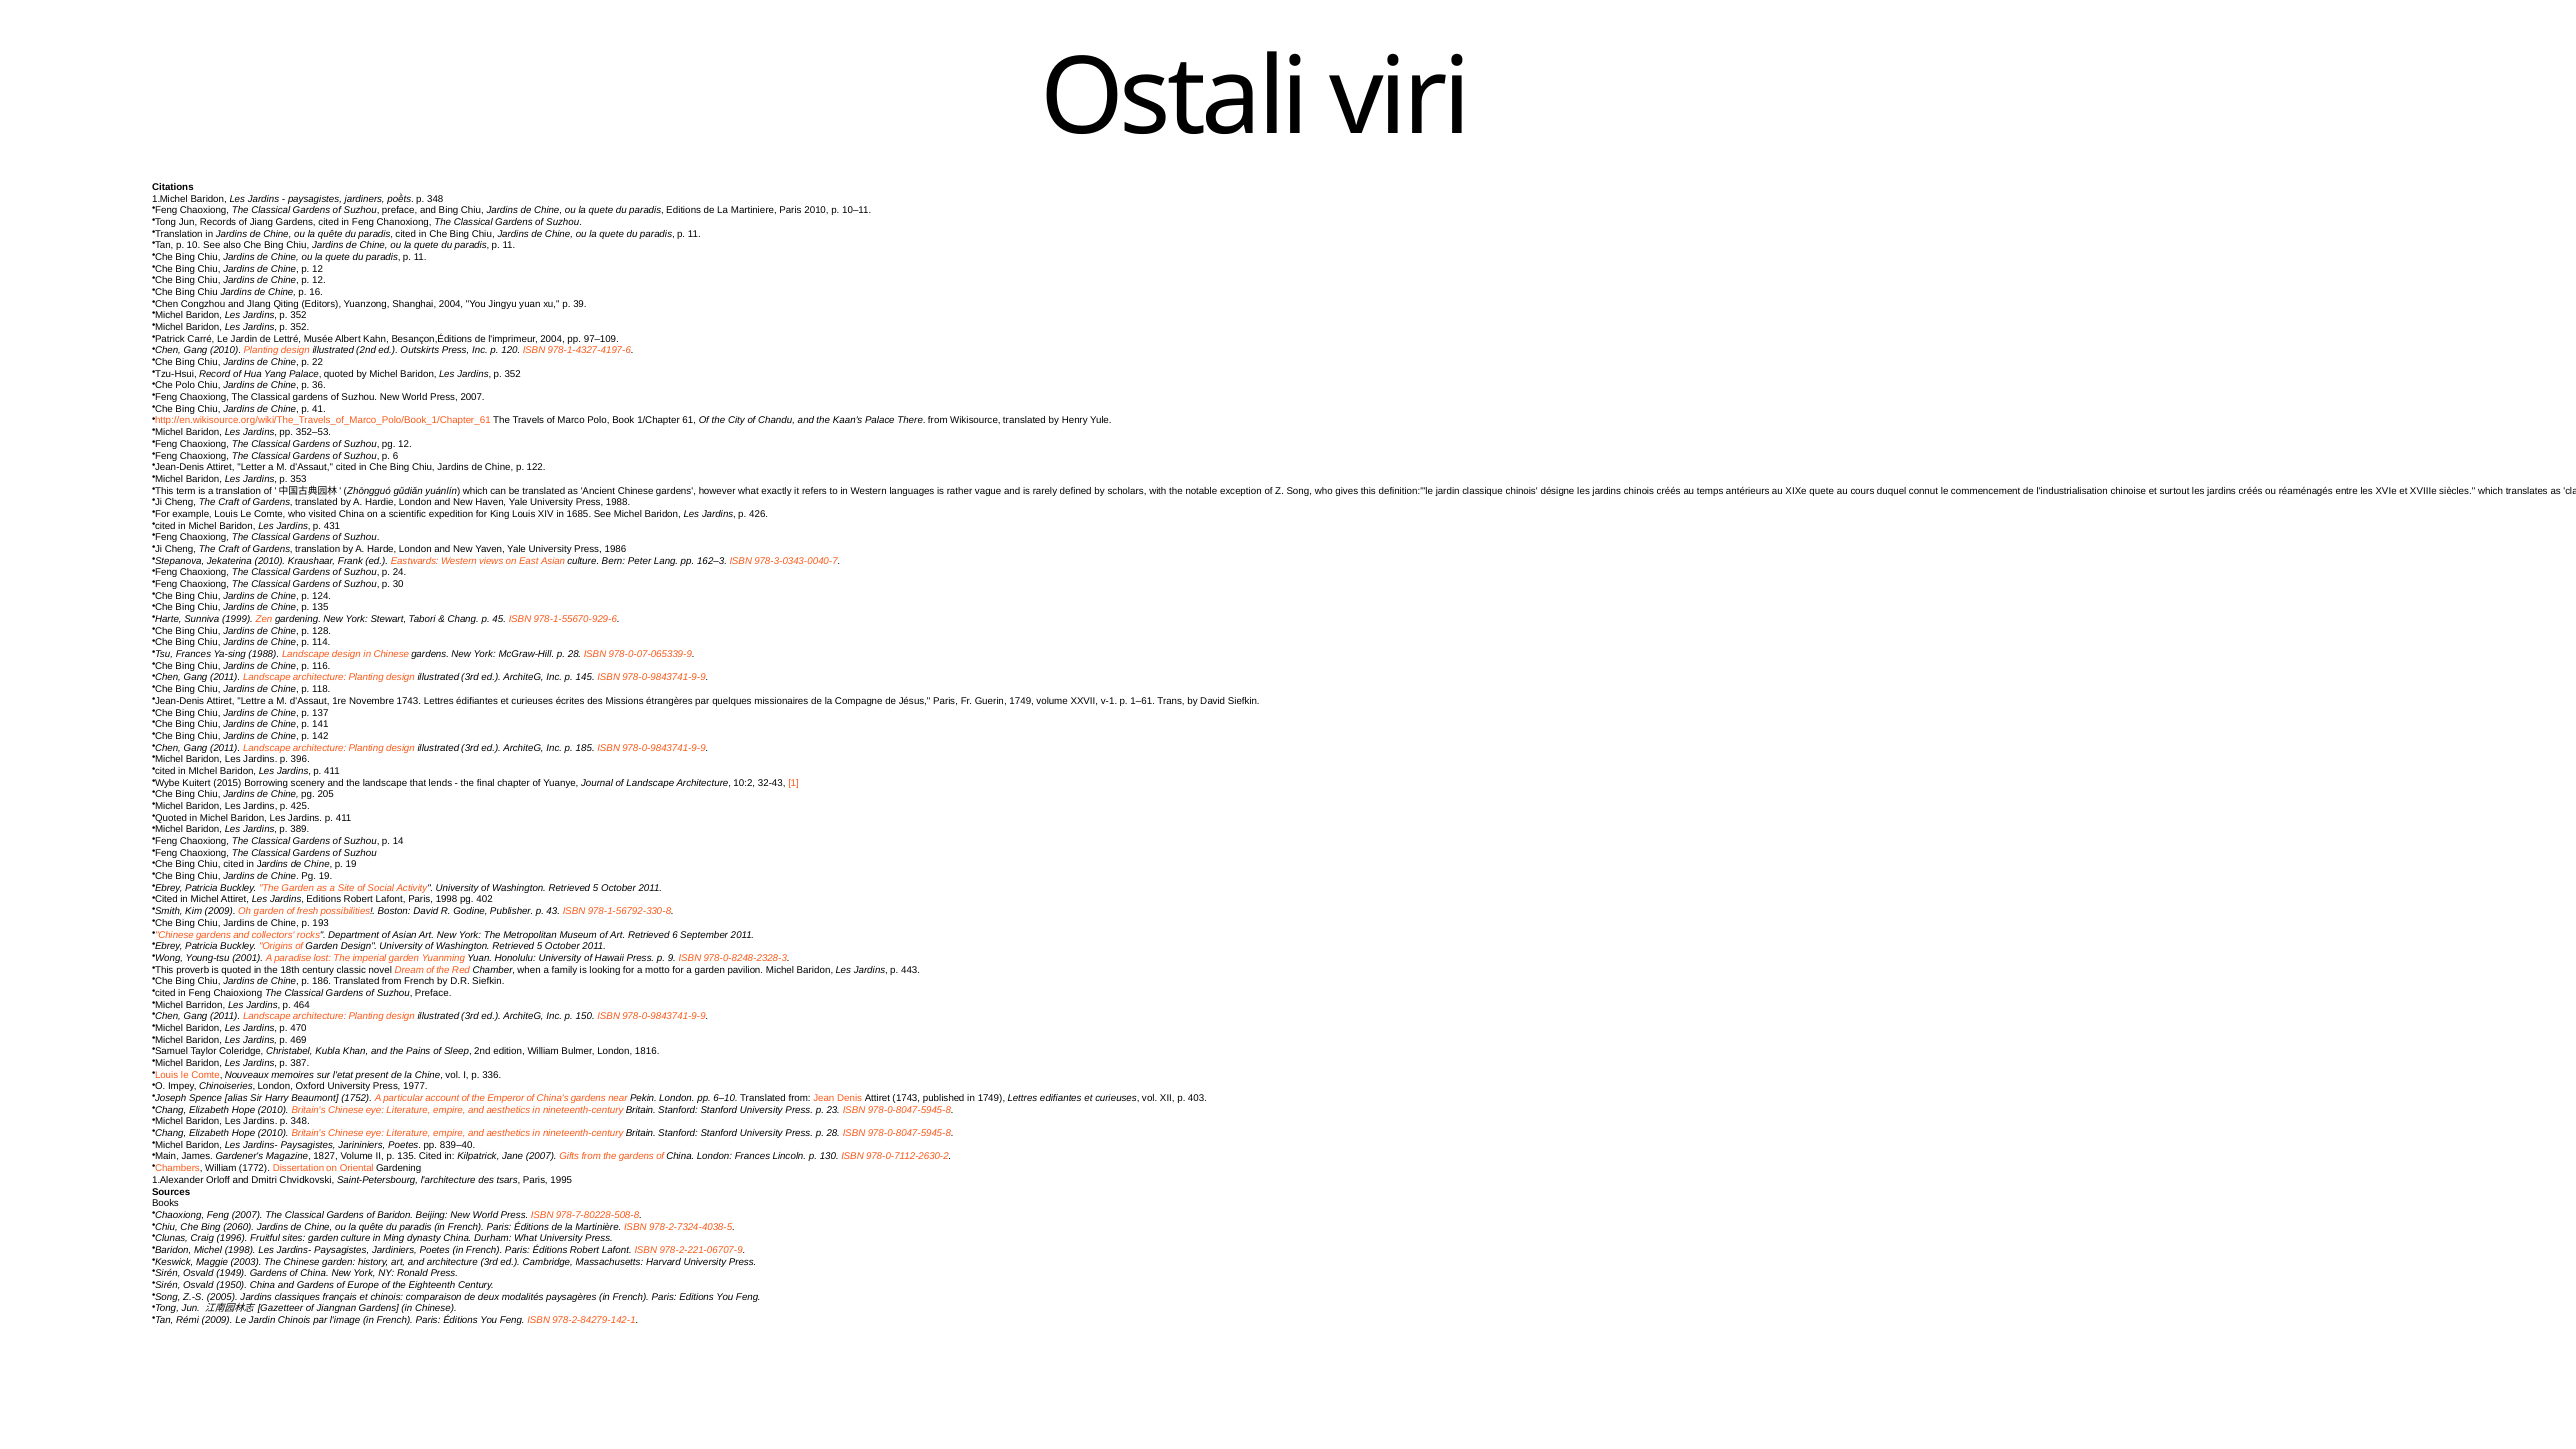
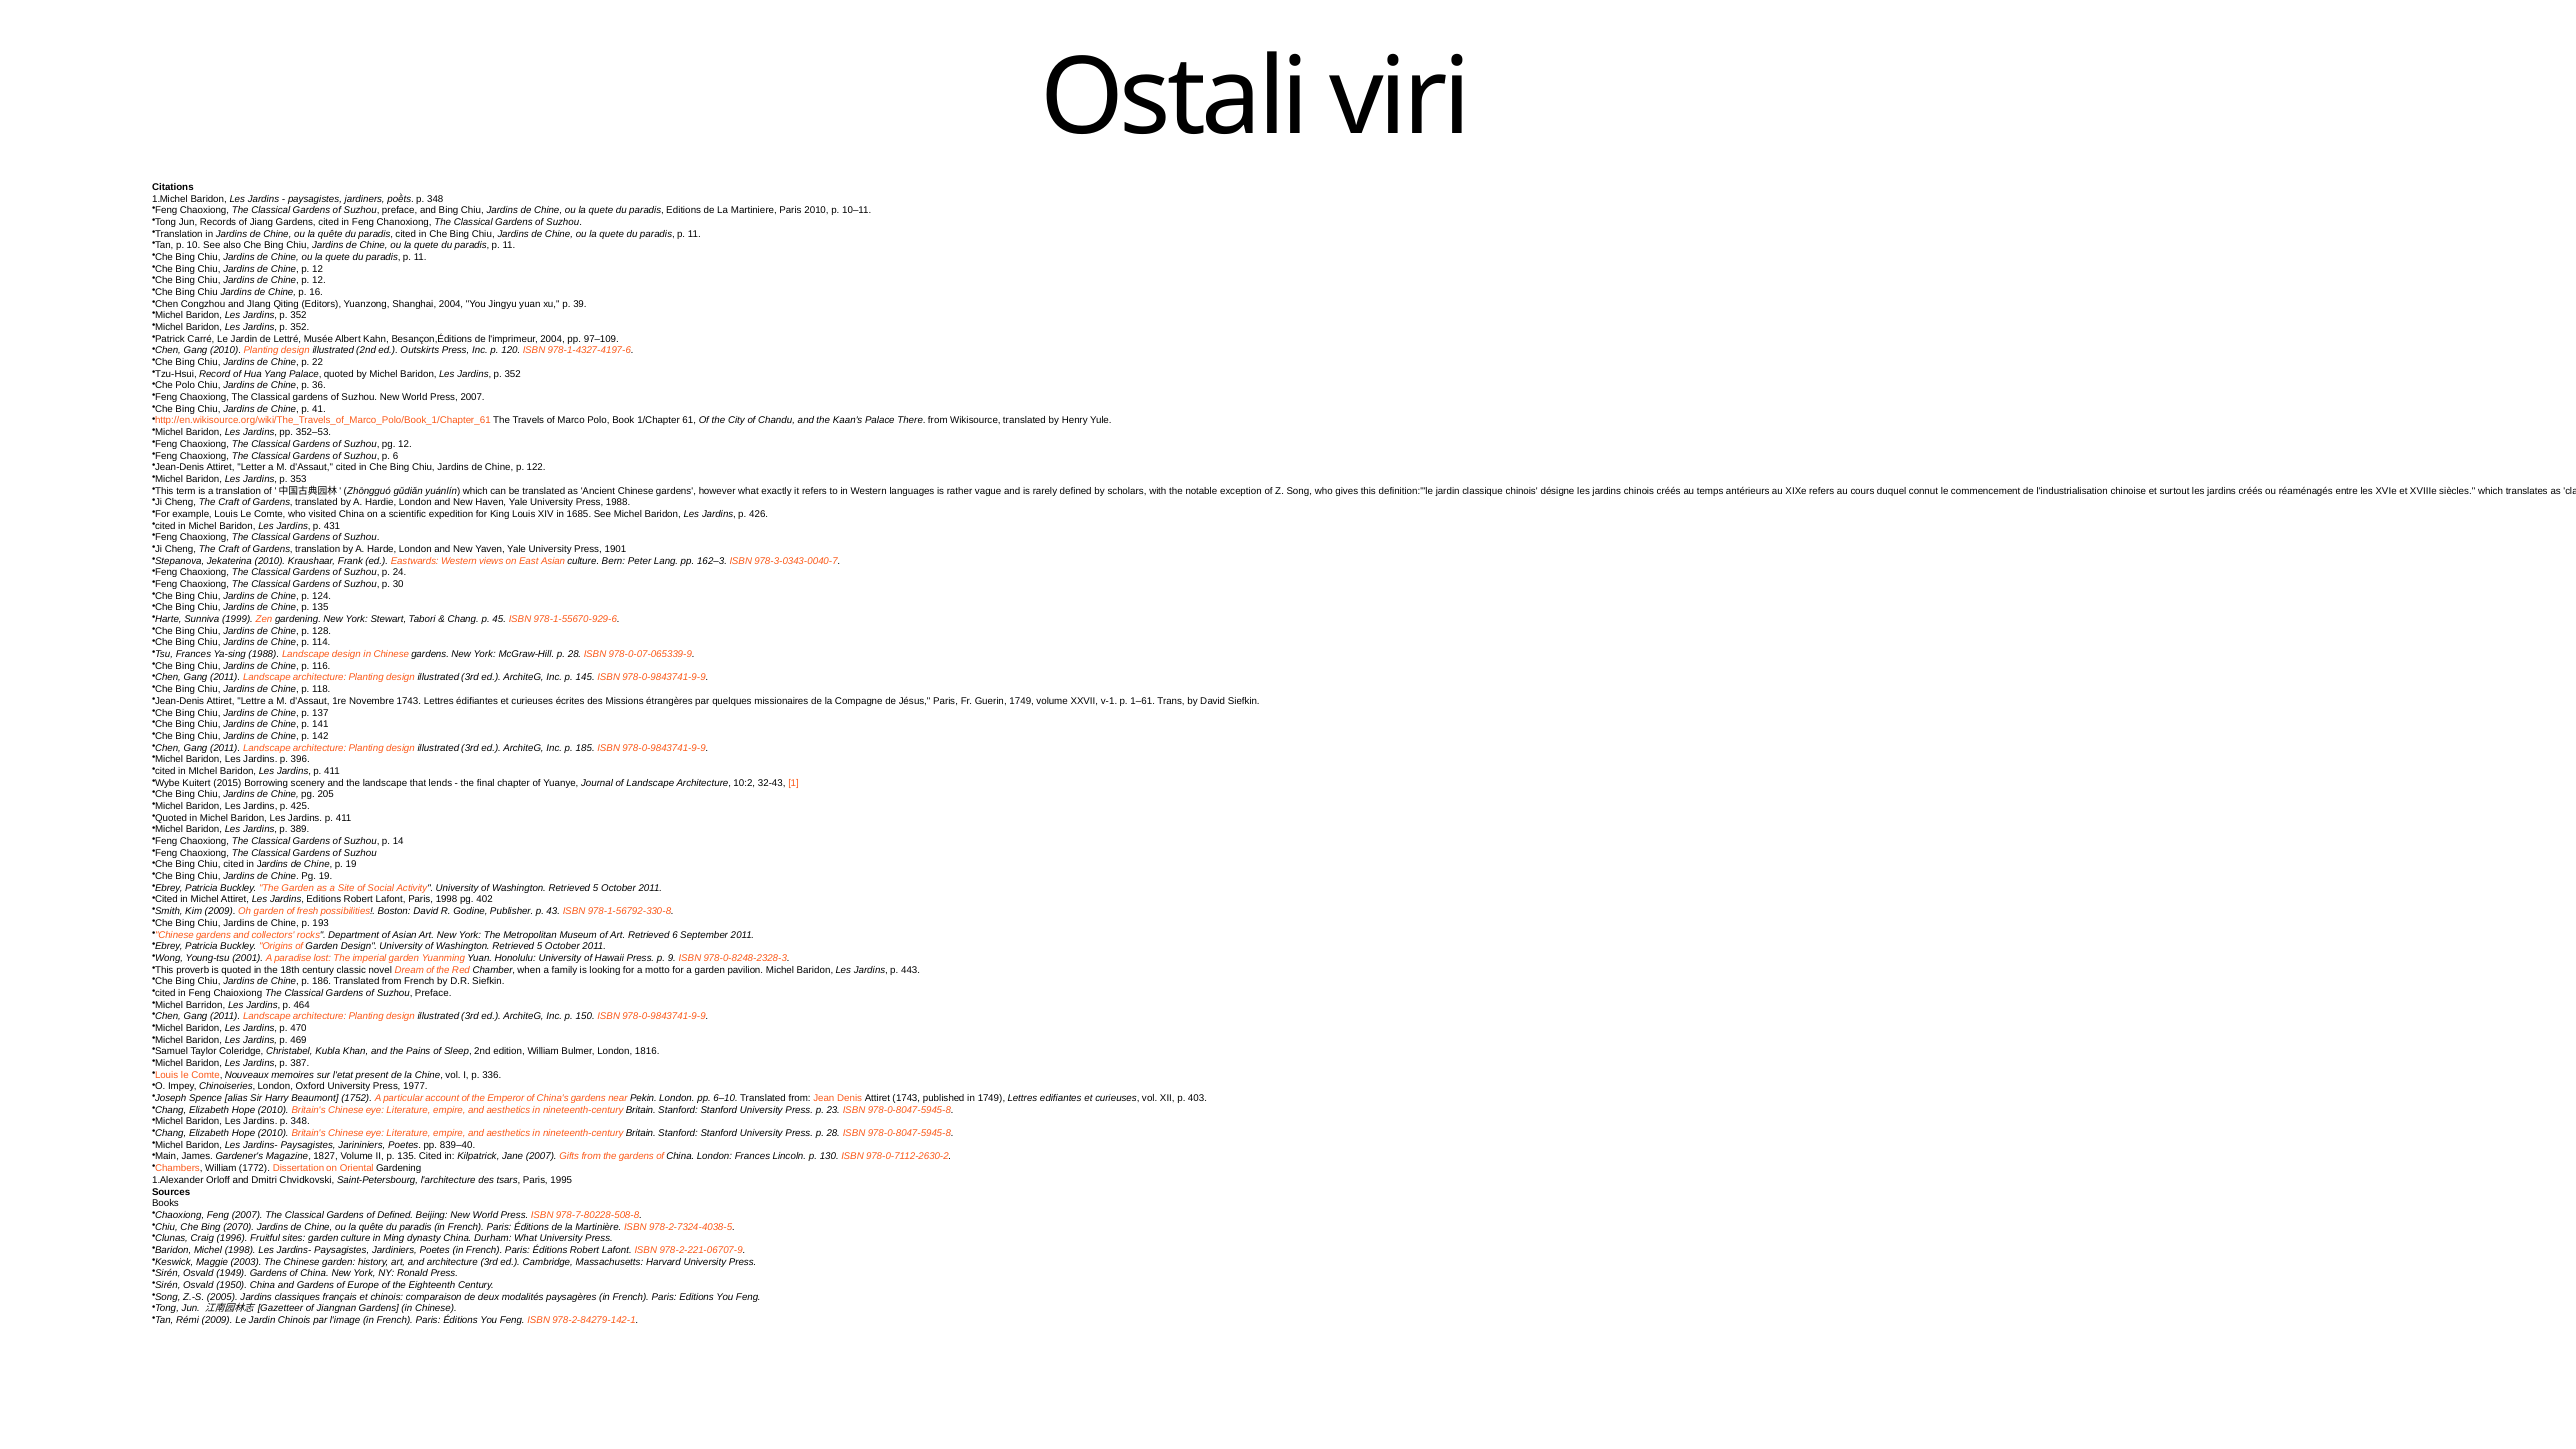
XIXe quete: quete -> refers
1986: 1986 -> 1901
of Baridon: Baridon -> Defined
2060: 2060 -> 2070
